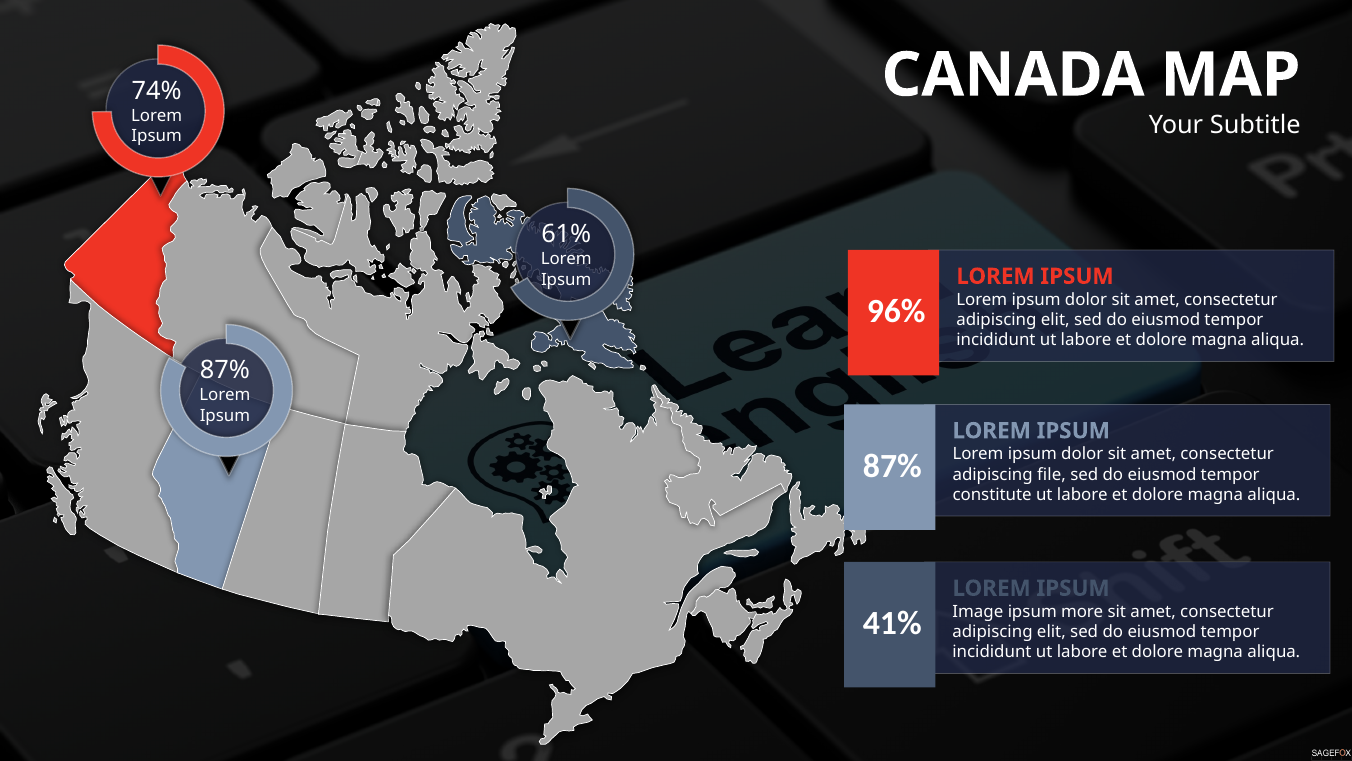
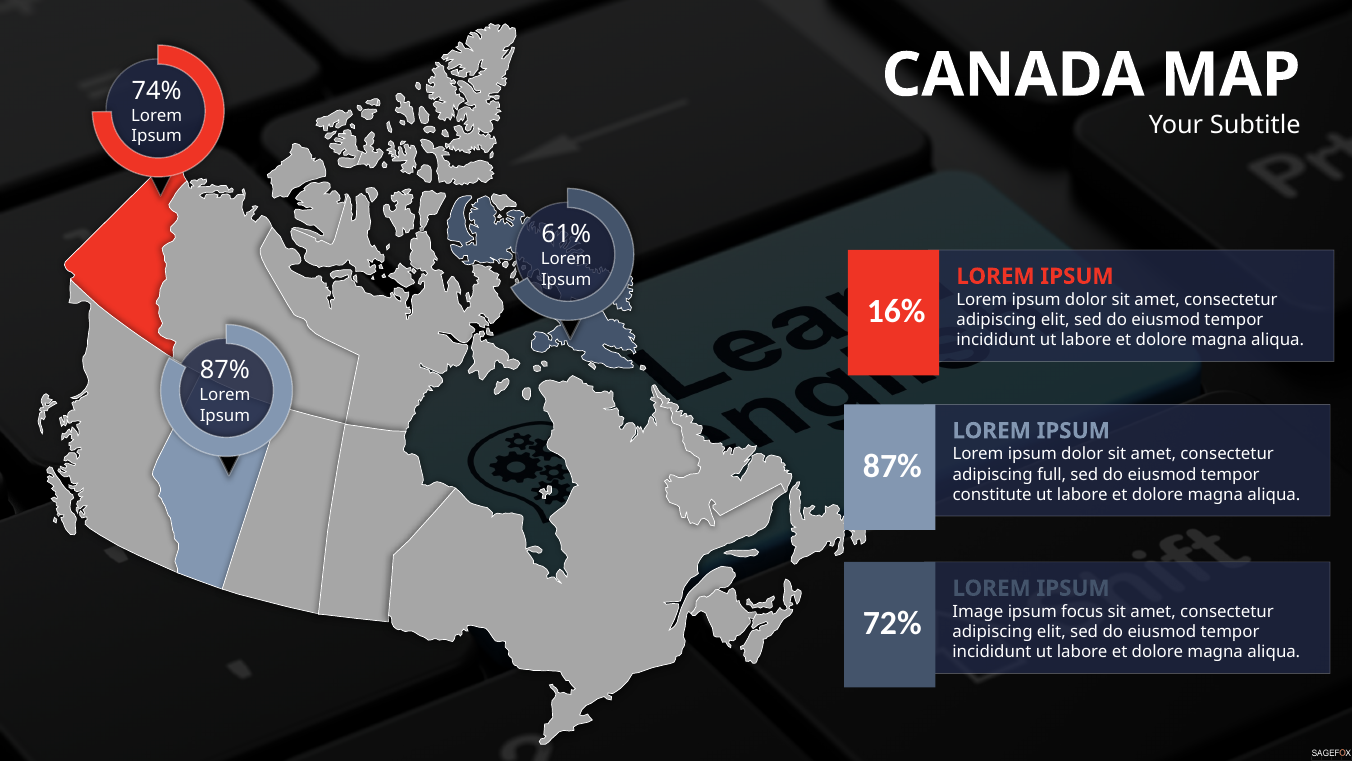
96%: 96% -> 16%
file: file -> full
more: more -> focus
41%: 41% -> 72%
